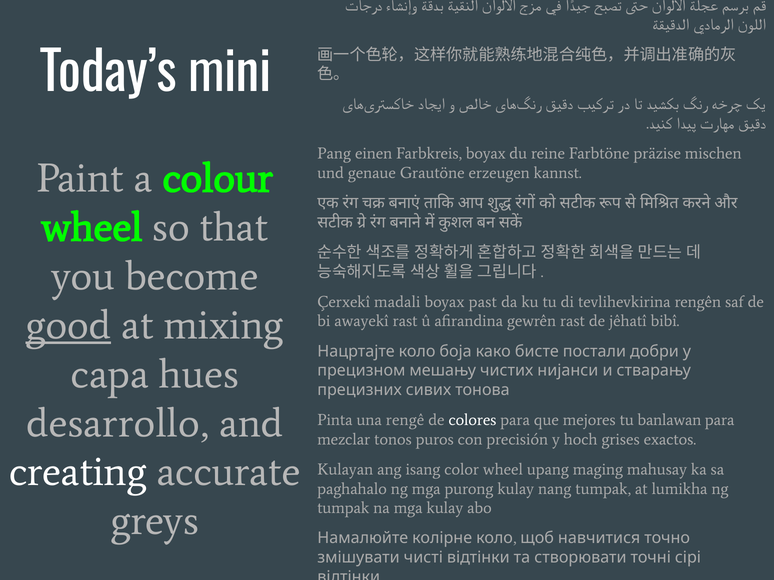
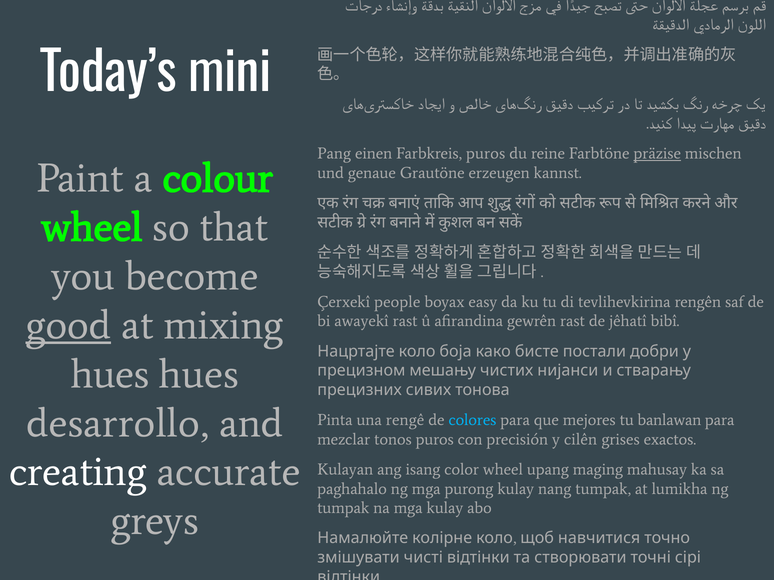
Farbkreis boyax: boyax -> puros
präzise underline: none -> present
madali: madali -> people
past: past -> easy
capa at (110, 374): capa -> hues
colores colour: white -> light blue
hoch: hoch -> cilên
